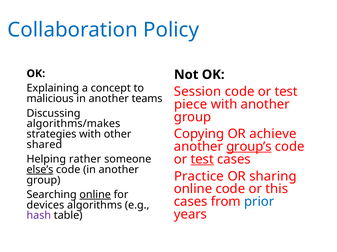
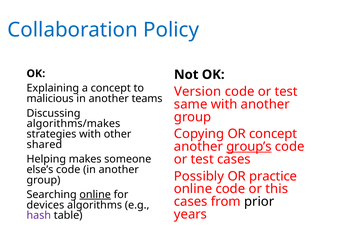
Session: Session -> Version
piece: piece -> same
OR achieve: achieve -> concept
test at (202, 160) underline: present -> none
rather: rather -> makes
else’s underline: present -> none
Practice: Practice -> Possibly
sharing: sharing -> practice
prior colour: blue -> black
